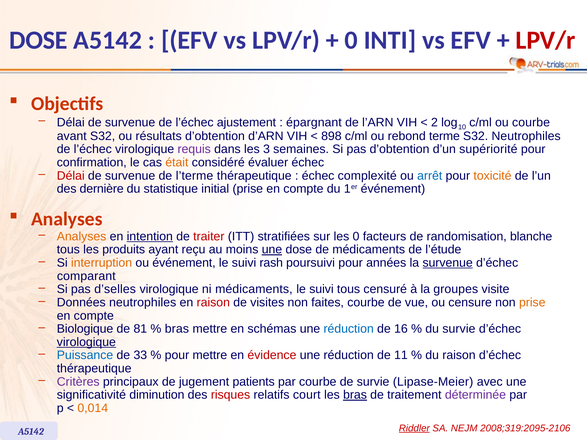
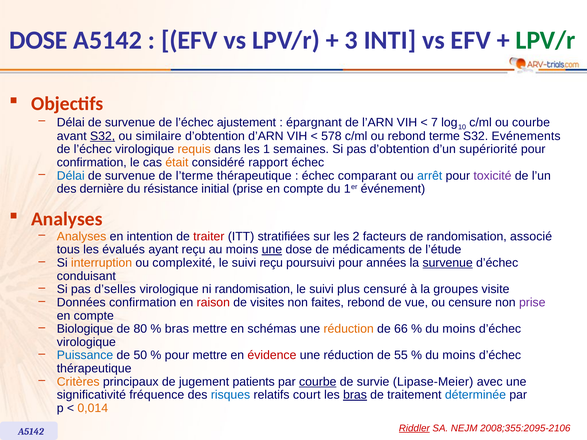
0 at (351, 40): 0 -> 3
LPV/r at (545, 40) colour: red -> green
2: 2 -> 7
S32 at (103, 136) underline: none -> present
résultats: résultats -> similaire
898: 898 -> 578
S32 Neutrophiles: Neutrophiles -> Evénements
requis colour: purple -> orange
3: 3 -> 1
évaluer: évaluer -> rapport
Délai at (71, 176) colour: red -> blue
complexité: complexité -> comparant
toxicité colour: orange -> purple
statistique: statistique -> résistance
intention underline: present -> none
les 0: 0 -> 2
blanche: blanche -> associé
produits: produits -> évalués
ou événement: événement -> complexité
suivi rash: rash -> reçu
comparant: comparant -> conduisant
ni médicaments: médicaments -> randomisation
suivi tous: tous -> plus
Données neutrophiles: neutrophiles -> confirmation
faites courbe: courbe -> rebond
prise at (532, 303) colour: orange -> purple
81: 81 -> 80
réduction at (349, 329) colour: blue -> orange
16: 16 -> 66
survie at (459, 329): survie -> moins
virologique at (86, 342) underline: present -> none
33: 33 -> 50
11: 11 -> 55
raison at (459, 355): raison -> moins
Critères colour: purple -> orange
courbe at (318, 382) underline: none -> present
diminution: diminution -> fréquence
risques colour: red -> blue
déterminée colour: purple -> blue
2008;319:2095-2106: 2008;319:2095-2106 -> 2008;355:2095-2106
